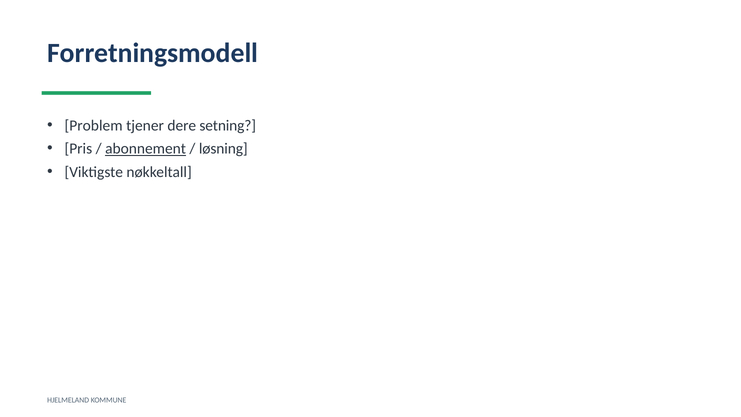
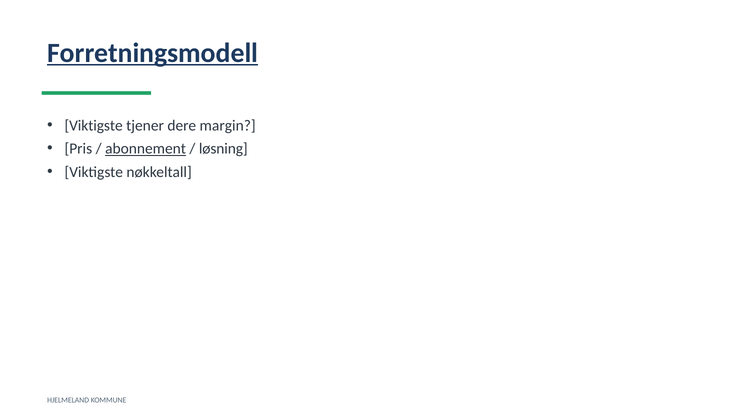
Forretningsmodell underline: none -> present
Problem at (94, 126): Problem -> Viktigste
setning: setning -> margin
